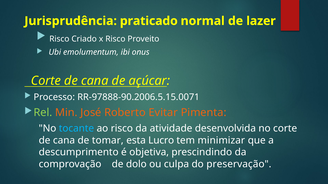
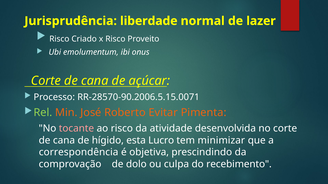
praticado: praticado -> liberdade
RR-97888-90.2006.5.15.0071: RR-97888-90.2006.5.15.0071 -> RR-28570-90.2006.5.15.0071
tocante colour: light blue -> pink
tomar: tomar -> hígido
descumprimento: descumprimento -> correspondência
preservação: preservação -> recebimento
